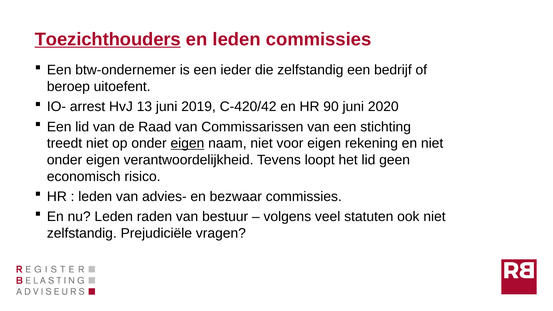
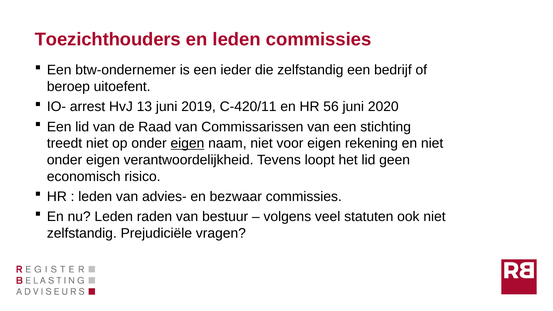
Toezichthouders underline: present -> none
C-420/42: C-420/42 -> C-420/11
90: 90 -> 56
